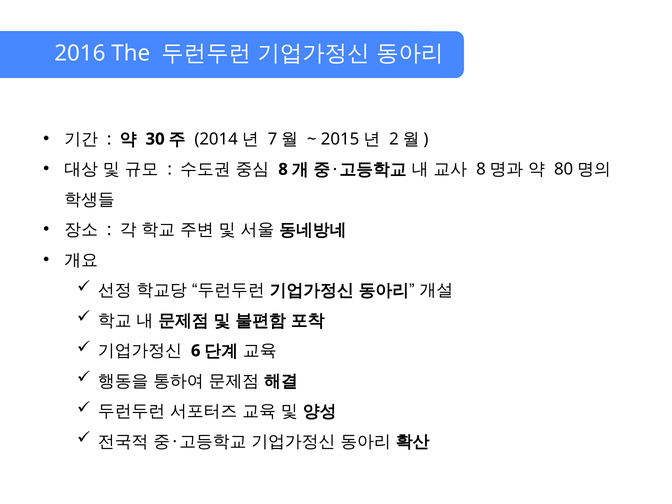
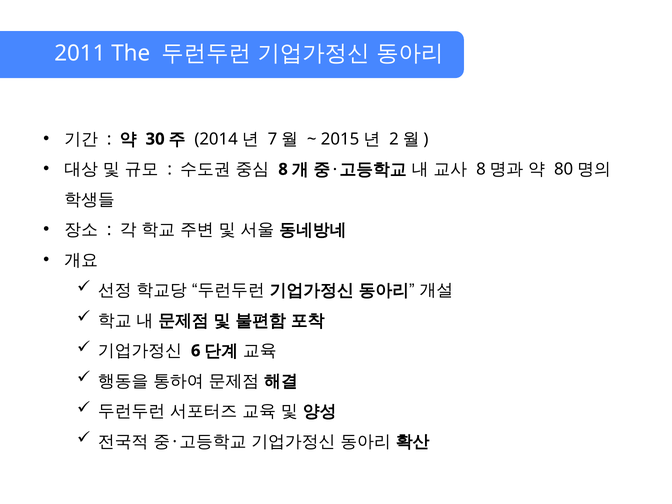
2016: 2016 -> 2011
